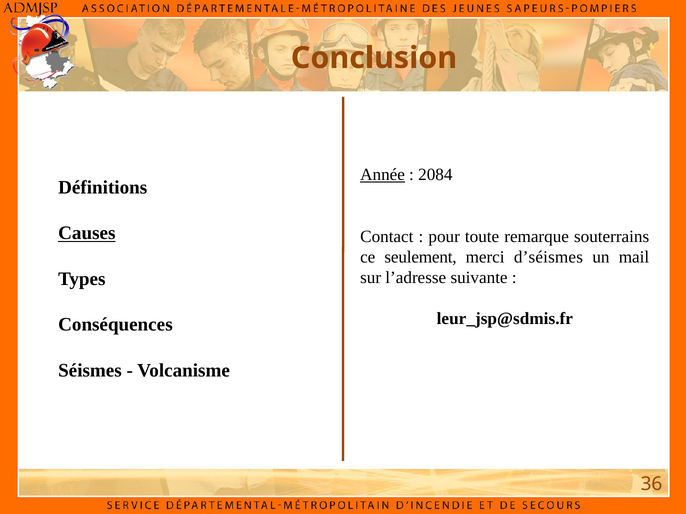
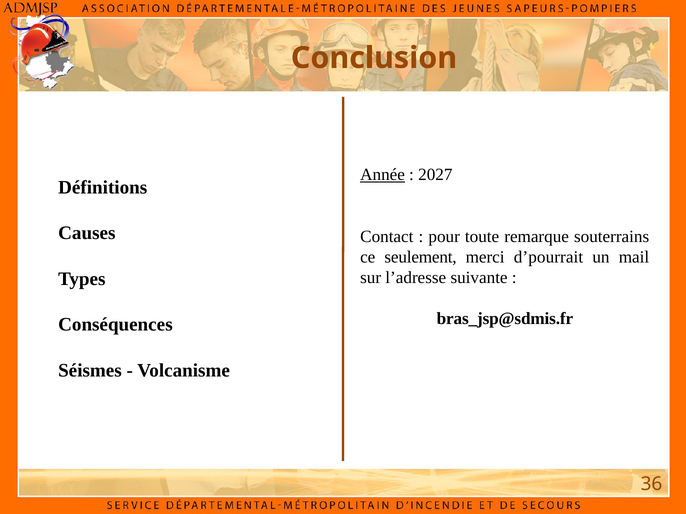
2084: 2084 -> 2027
Causes underline: present -> none
d’séismes: d’séismes -> d’pourrait
leur_jsp@sdmis.fr: leur_jsp@sdmis.fr -> bras_jsp@sdmis.fr
